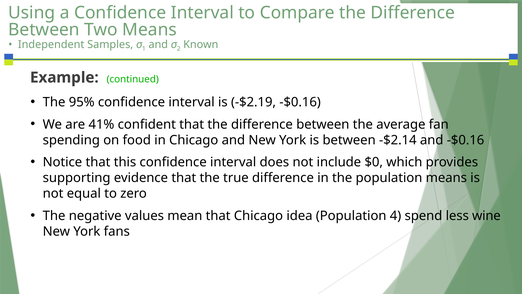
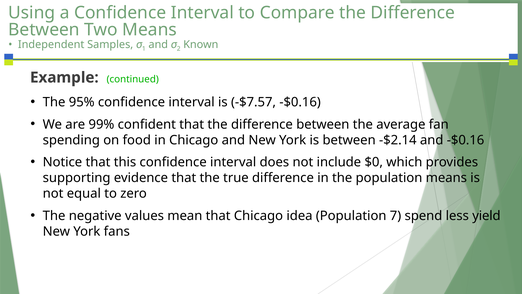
-$2.19: -$2.19 -> -$7.57
41%: 41% -> 99%
4: 4 -> 7
wine: wine -> yield
